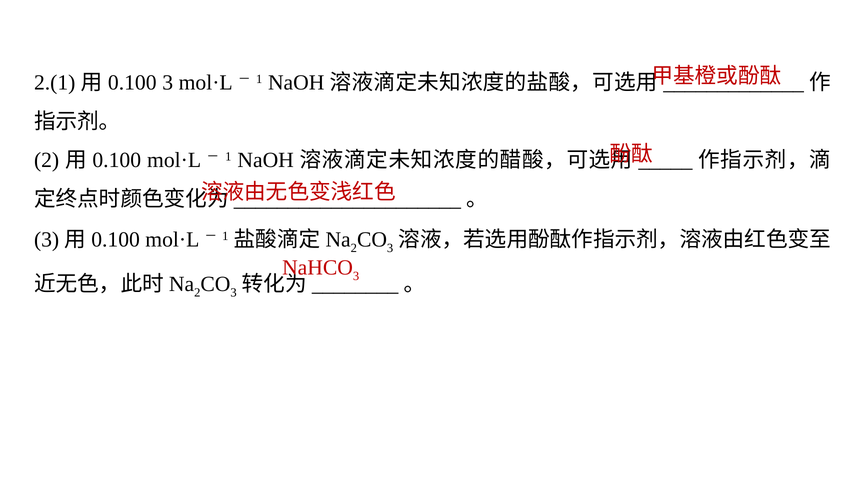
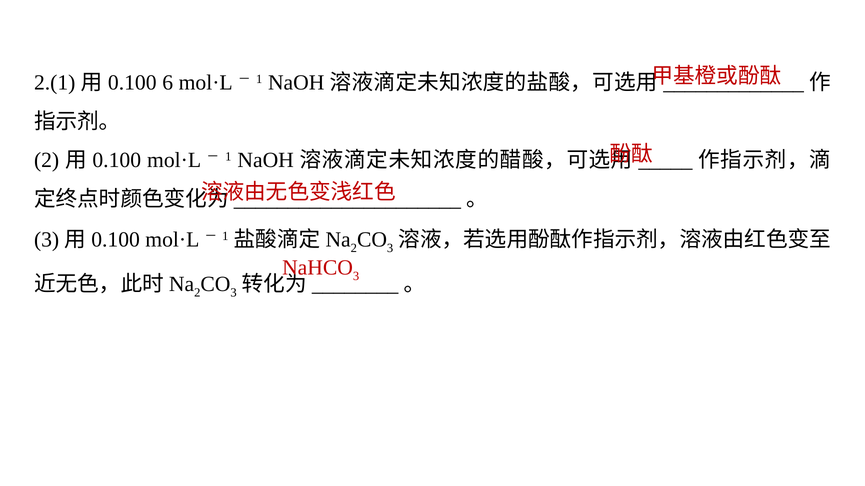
3 at (168, 83): 3 -> 6
